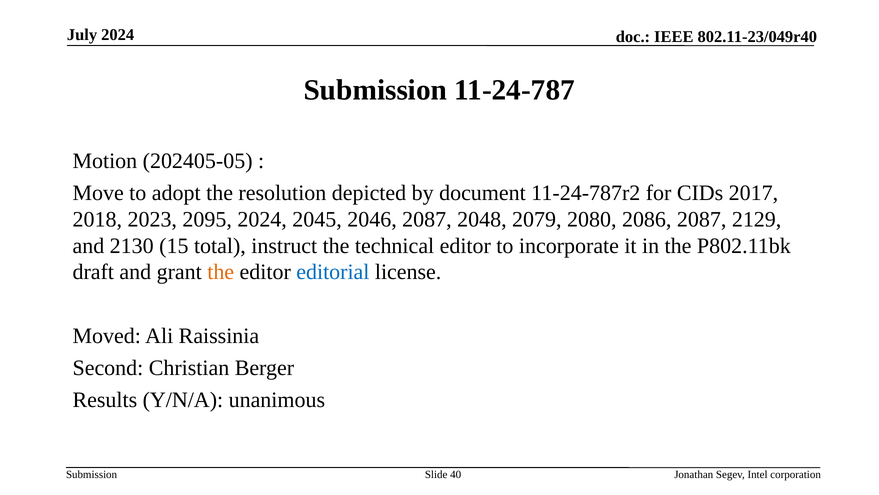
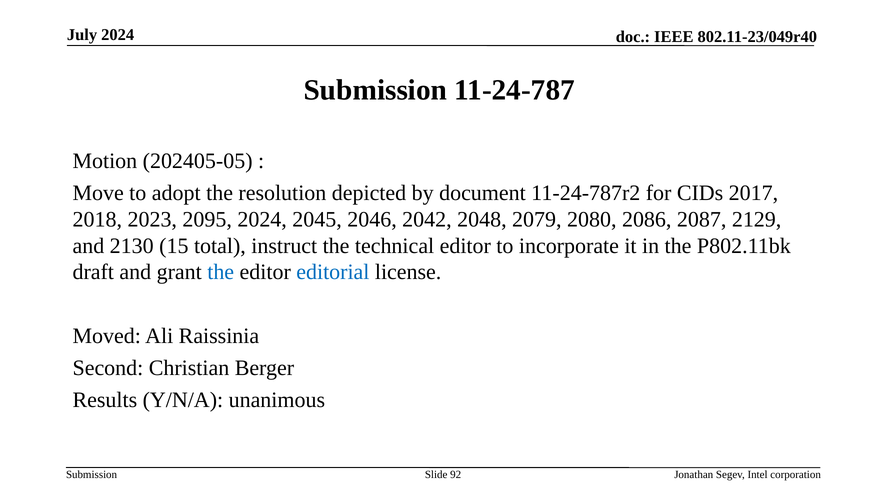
2046 2087: 2087 -> 2042
the at (221, 272) colour: orange -> blue
40: 40 -> 92
